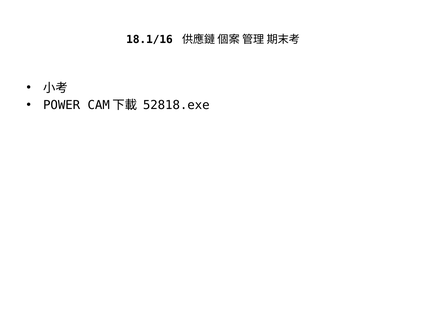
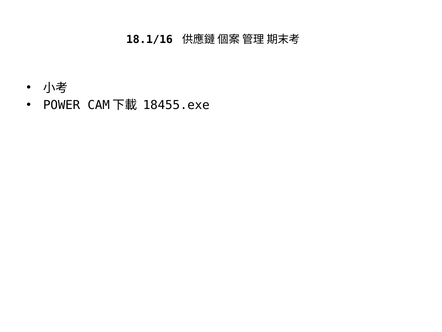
52818.exe: 52818.exe -> 18455.exe
